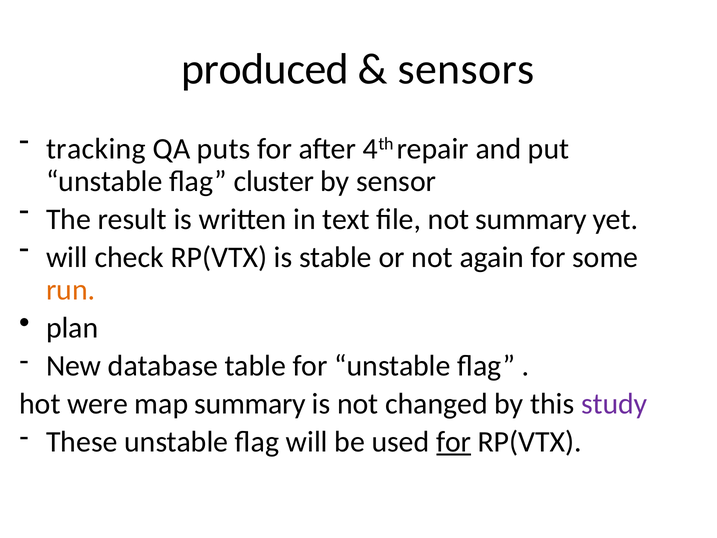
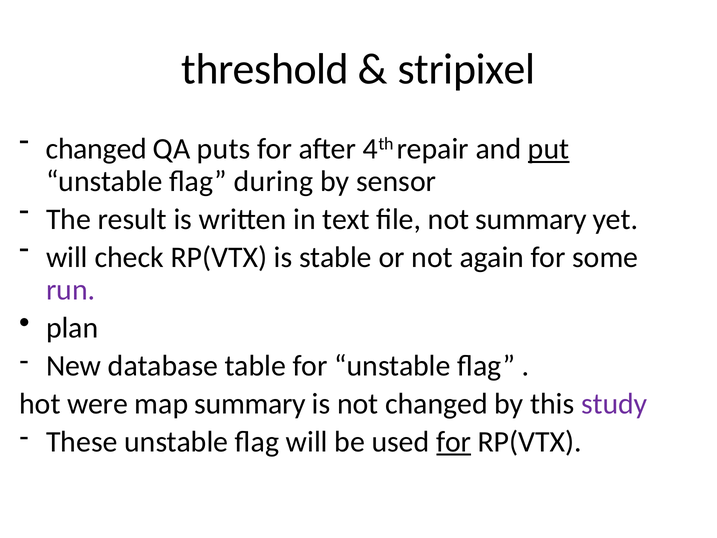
produced: produced -> threshold
sensors: sensors -> stripixel
tracking at (96, 149): tracking -> changed
put underline: none -> present
cluster: cluster -> during
run colour: orange -> purple
